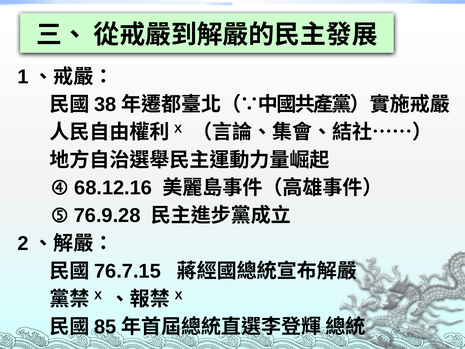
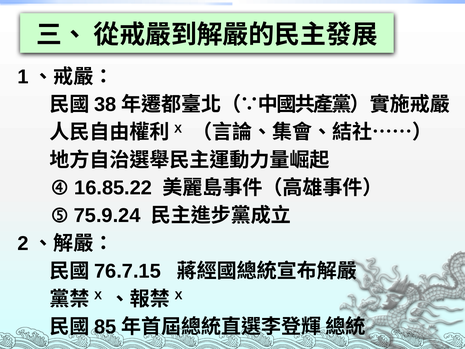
68.12.16: 68.12.16 -> 16.85.22
76.9.28: 76.9.28 -> 75.9.24
